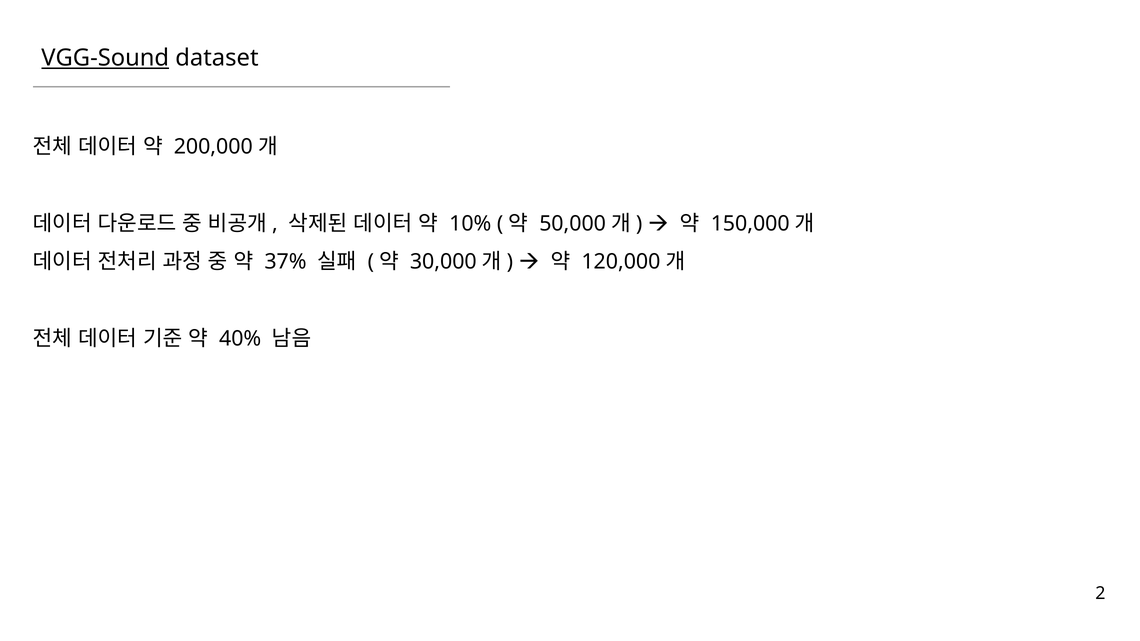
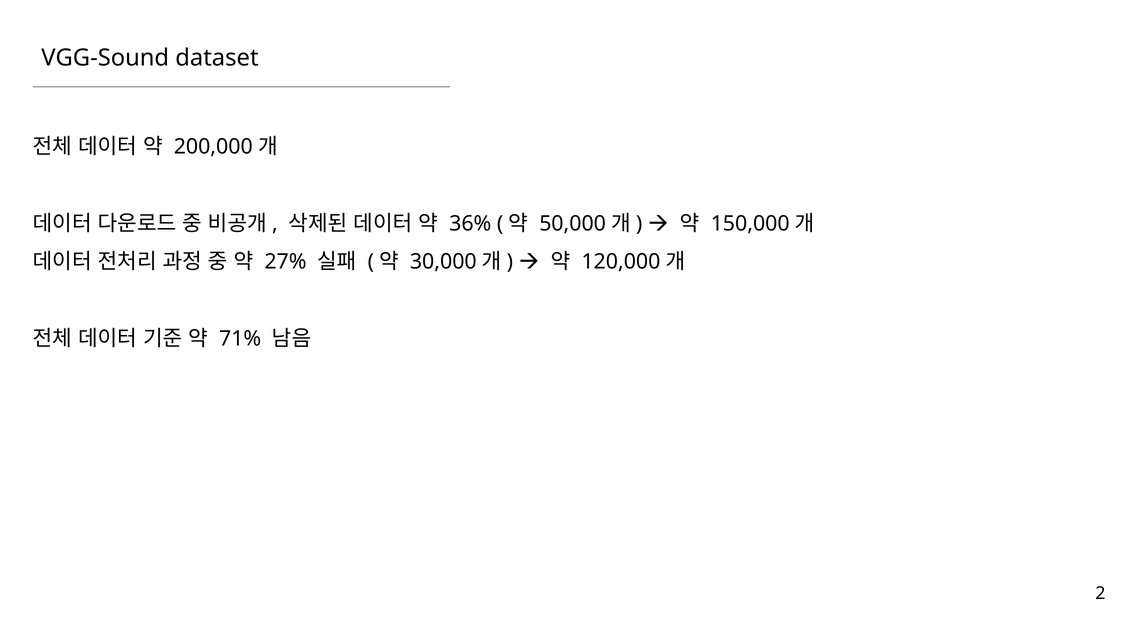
VGG-Sound underline: present -> none
10%: 10% -> 36%
37%: 37% -> 27%
40%: 40% -> 71%
